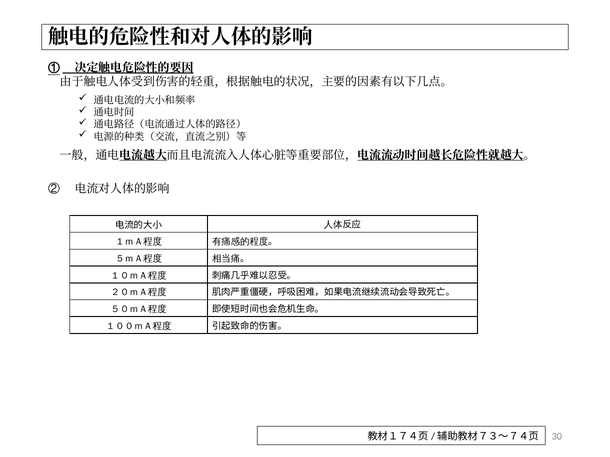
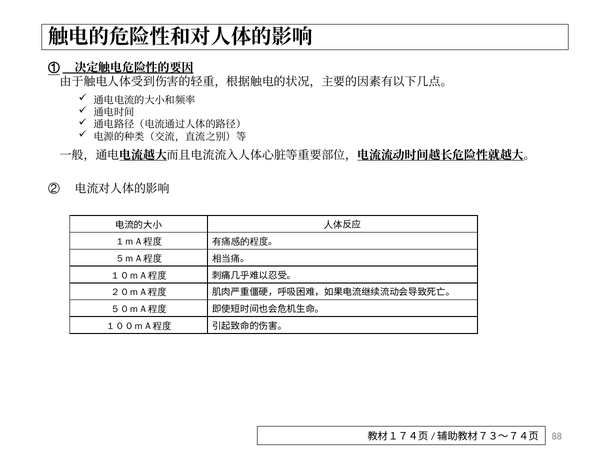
30: 30 -> 88
